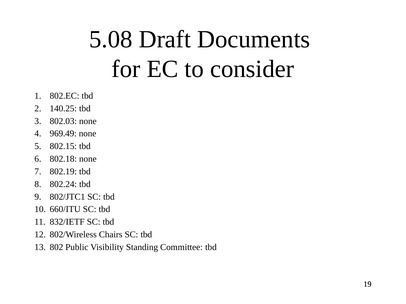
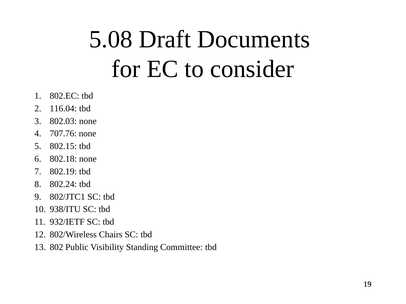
140.25: 140.25 -> 116.04
969.49: 969.49 -> 707.76
660/ITU: 660/ITU -> 938/ITU
832/IETF: 832/IETF -> 932/IETF
